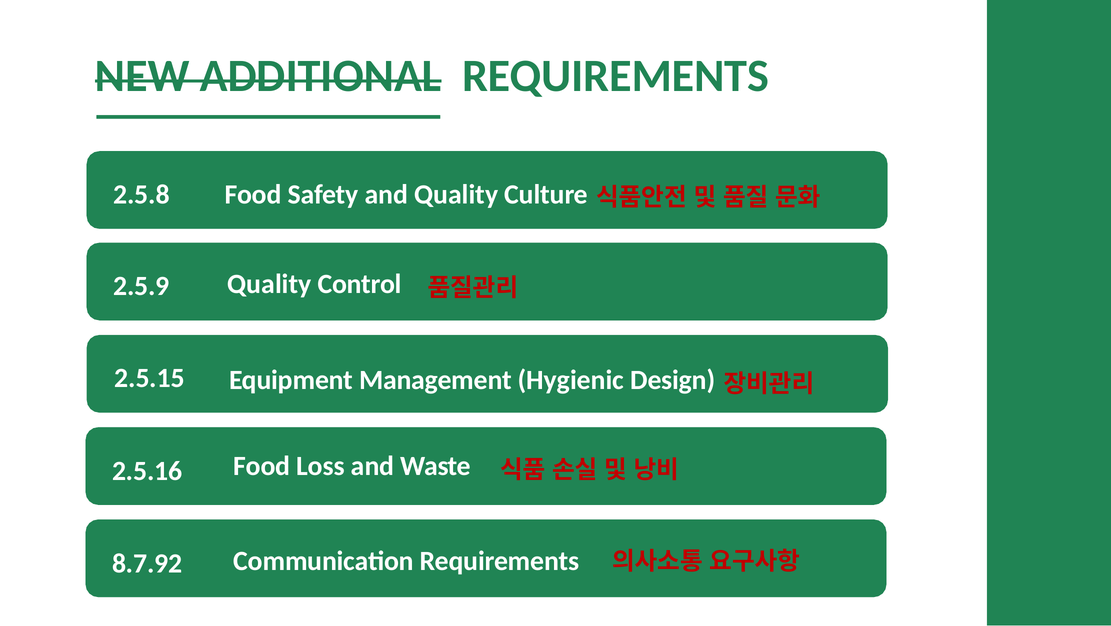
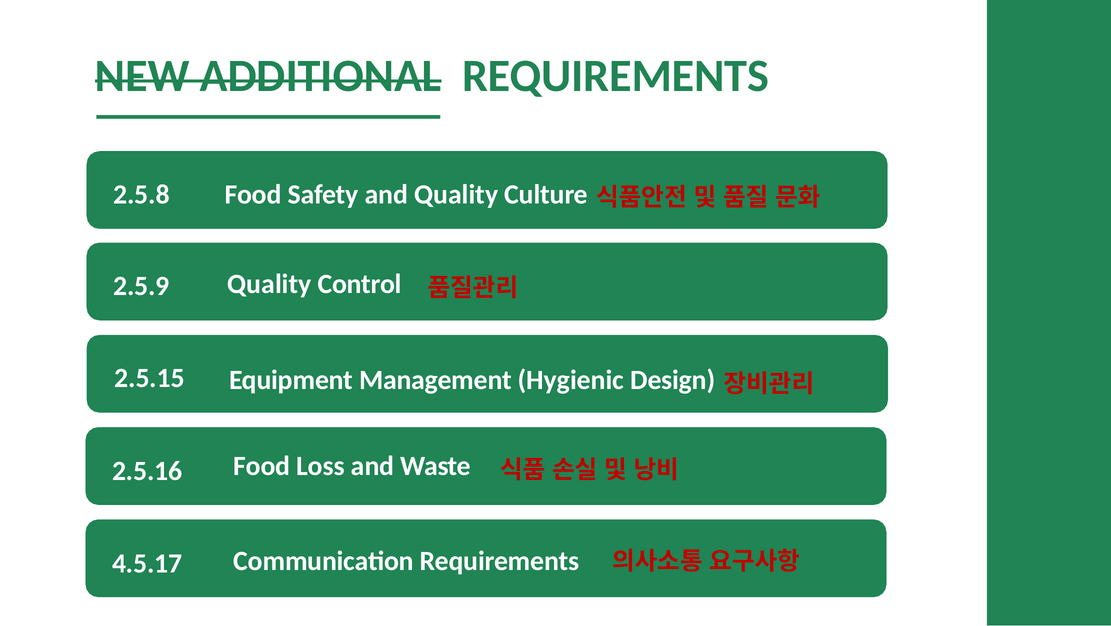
8.7.92: 8.7.92 -> 4.5.17
